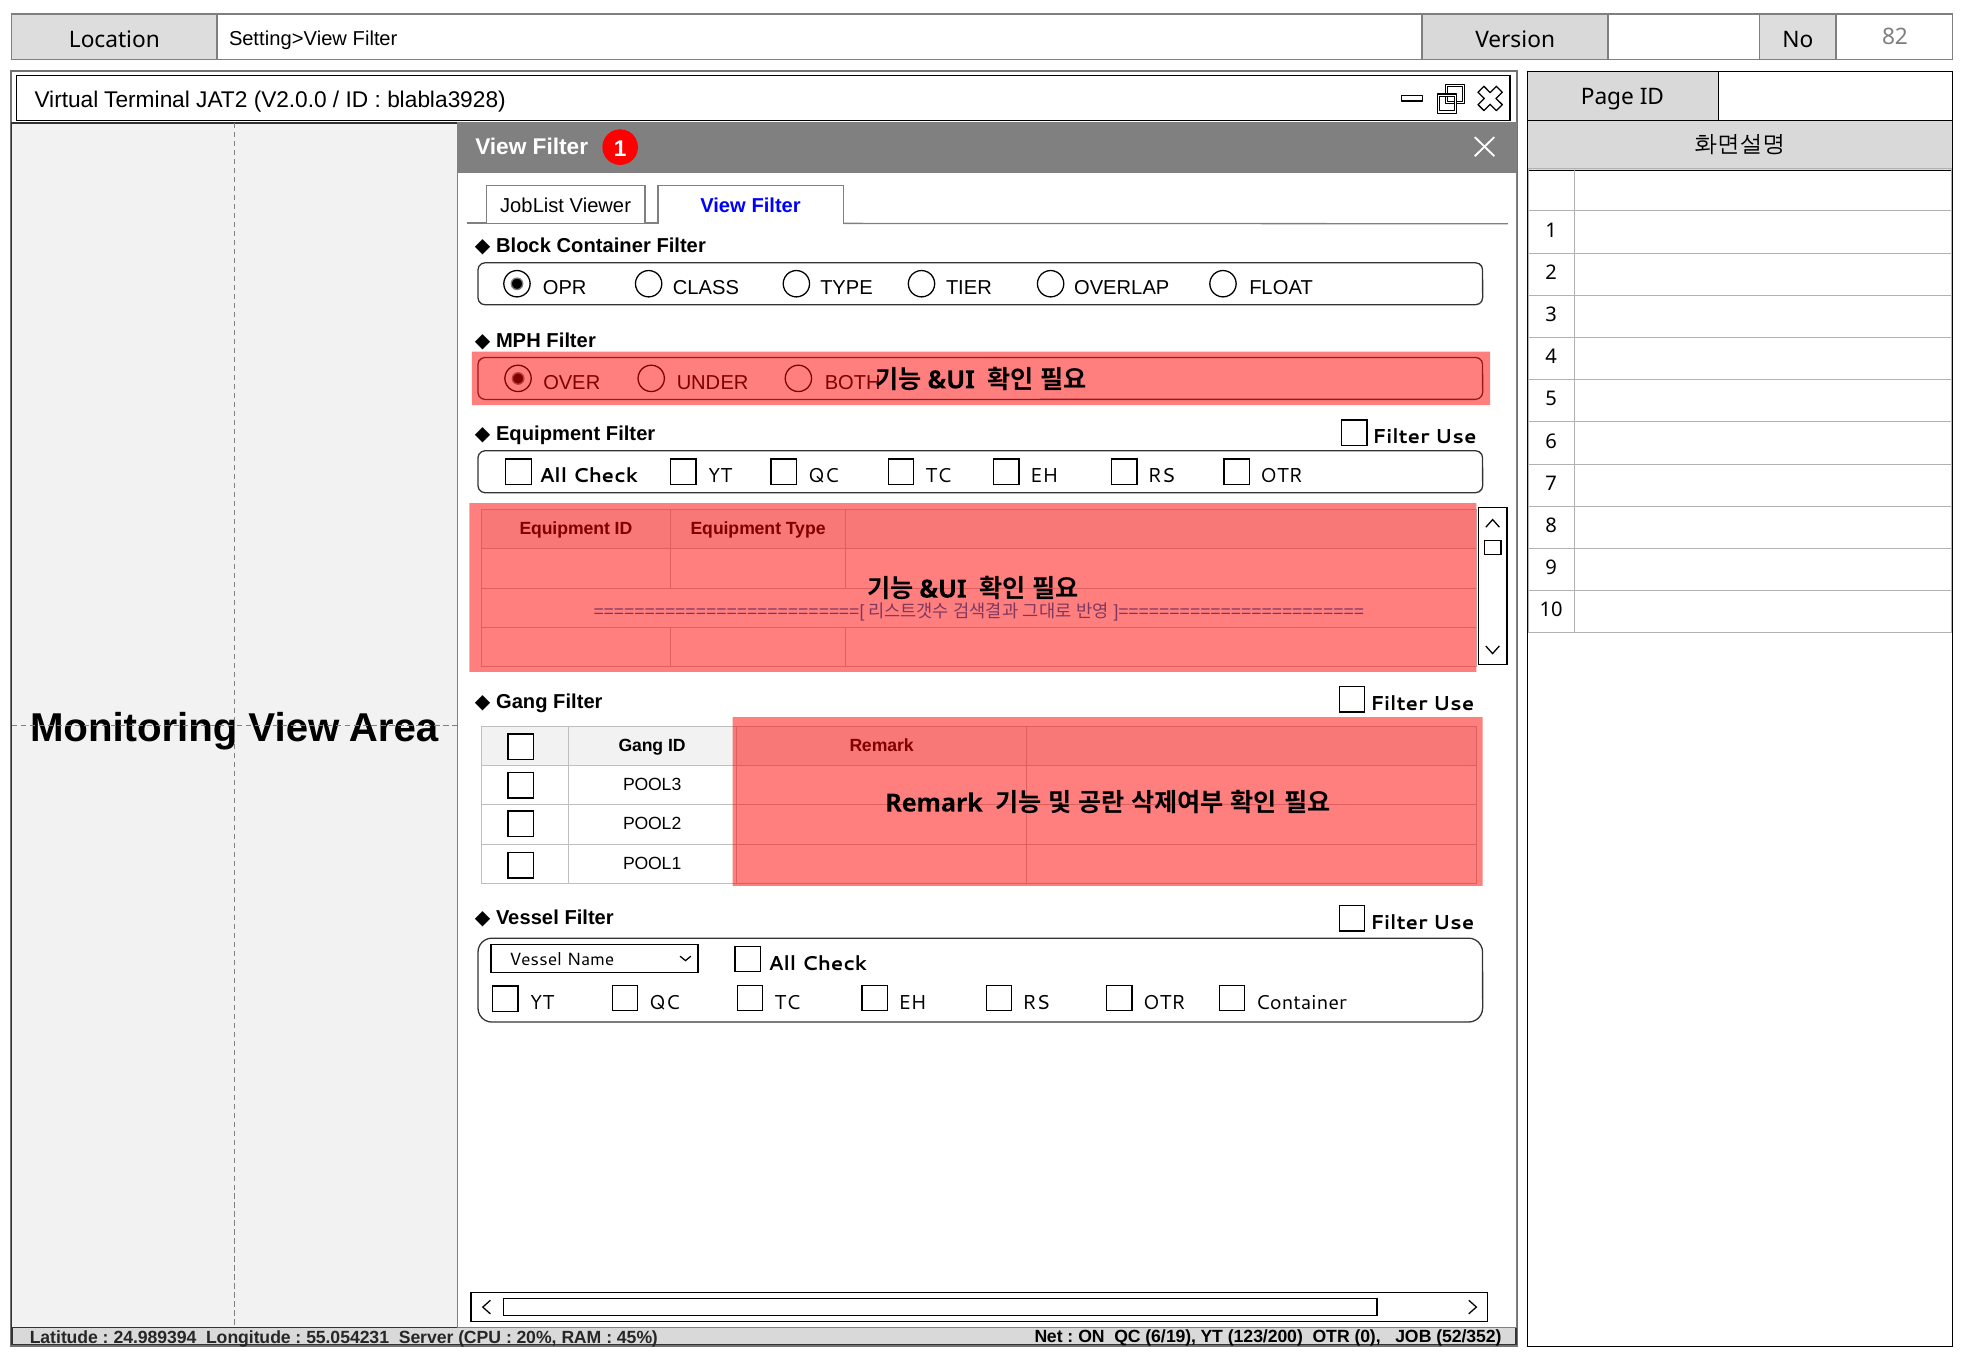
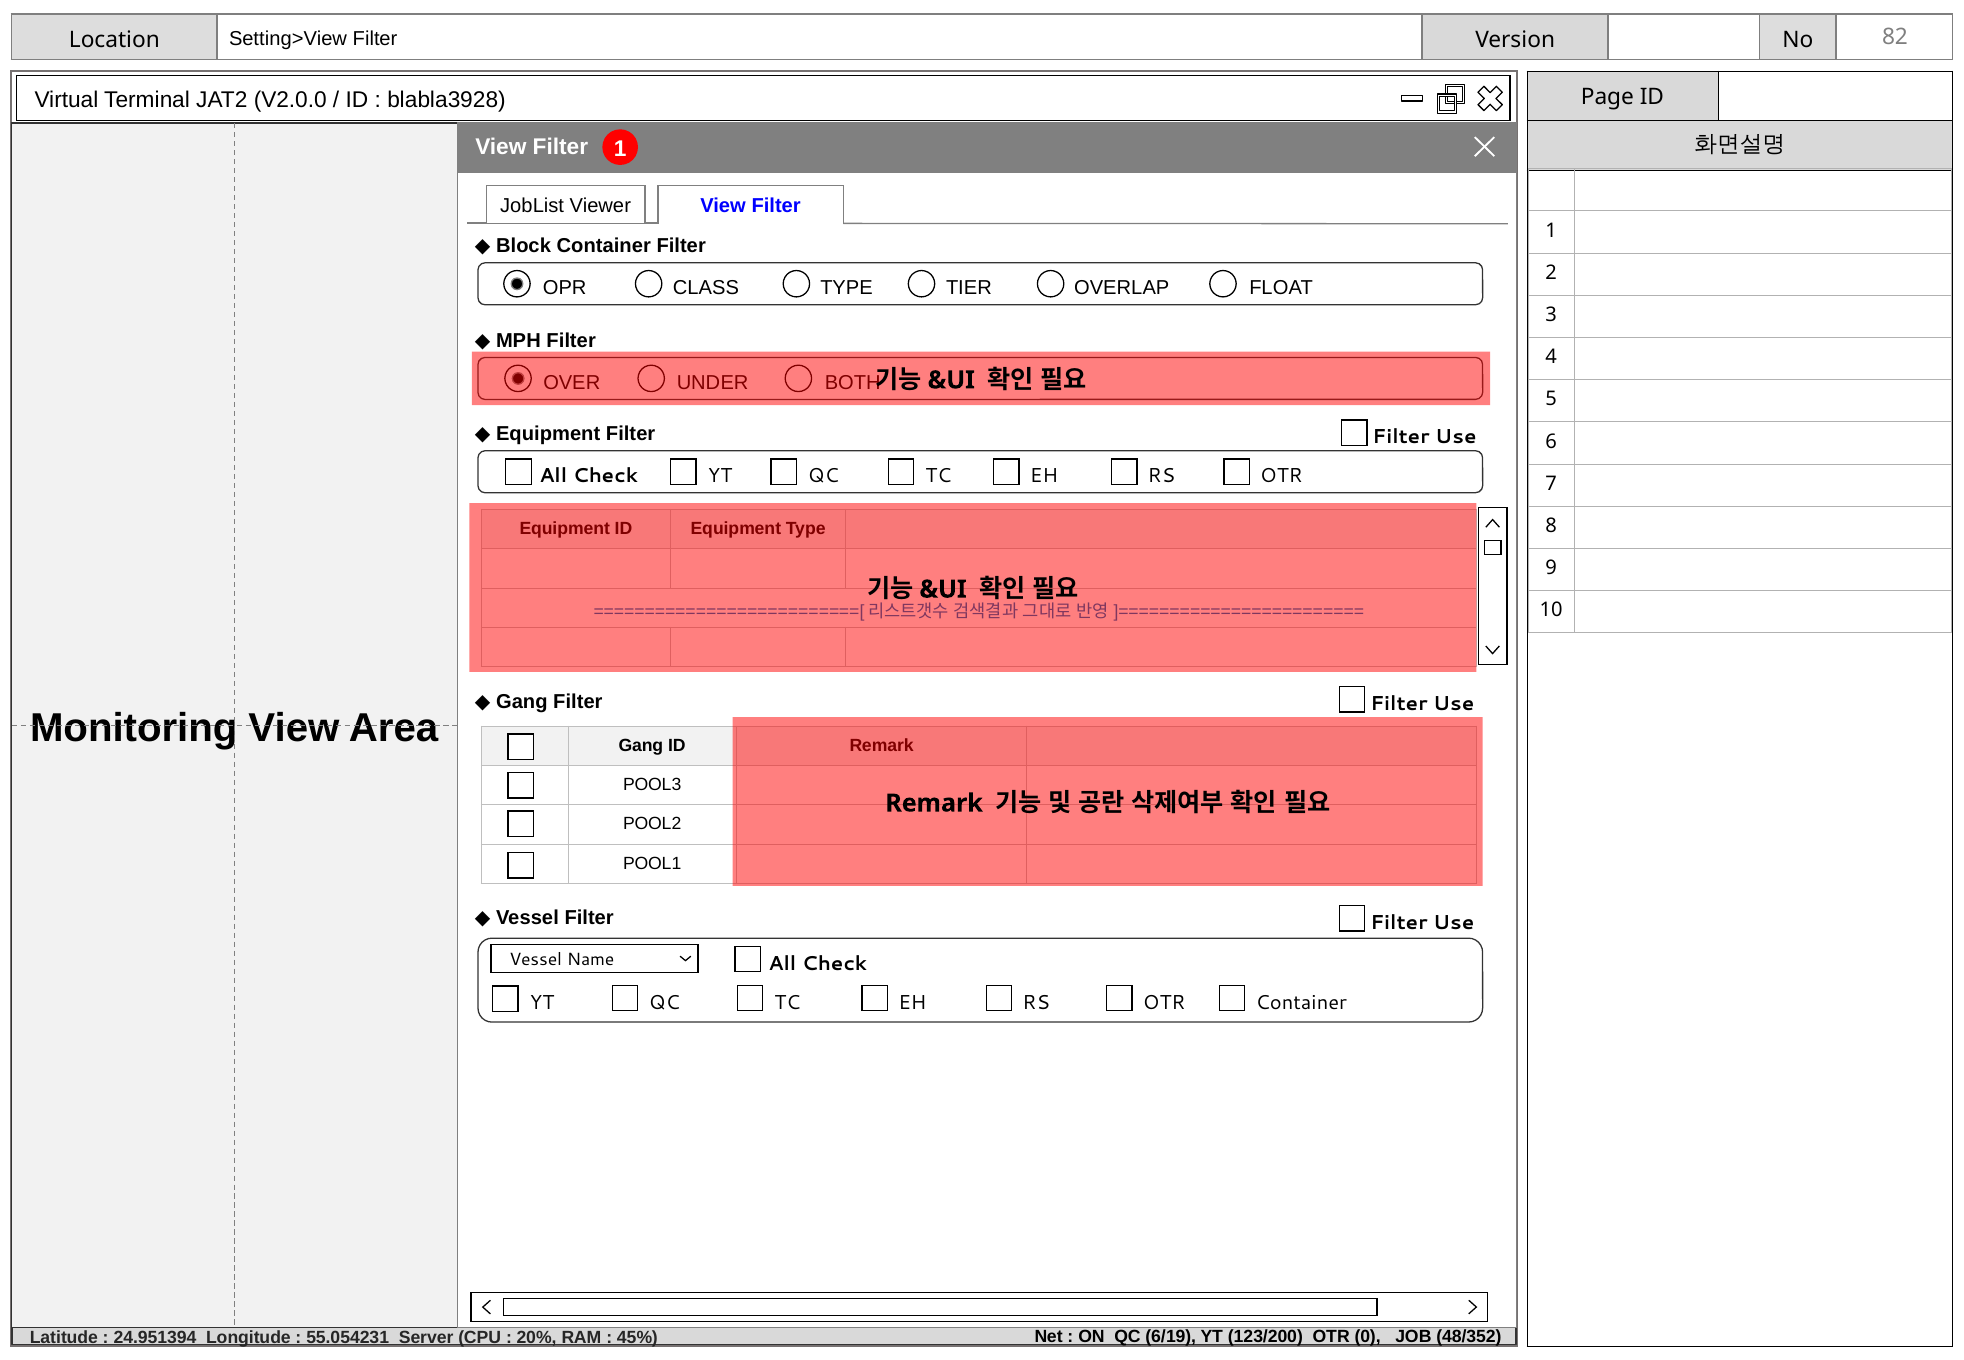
24.989394: 24.989394 -> 24.951394
52/352: 52/352 -> 48/352
